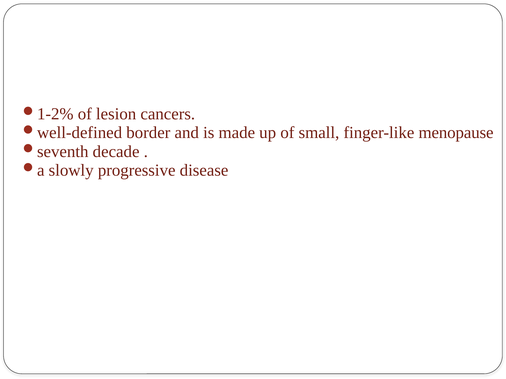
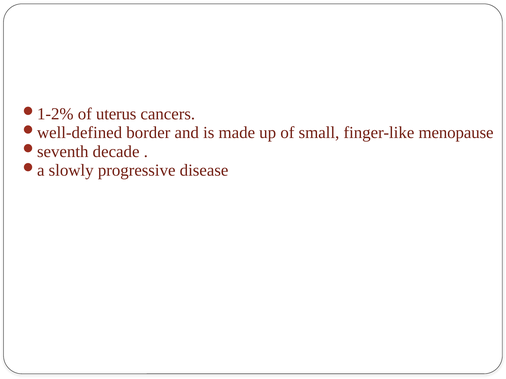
lesion: lesion -> uterus
